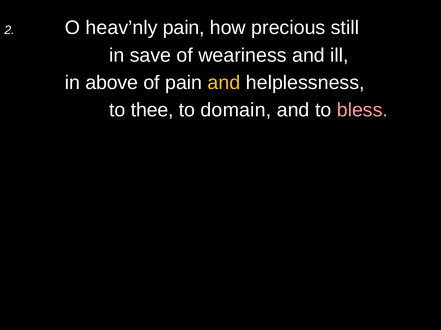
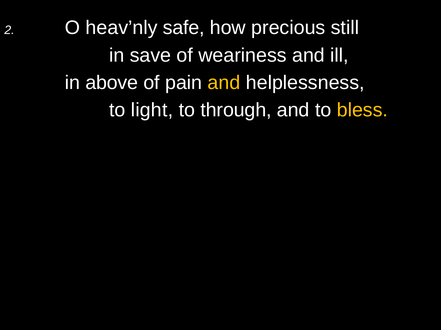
heav’nly pain: pain -> safe
thee: thee -> light
domain: domain -> through
bless colour: pink -> yellow
